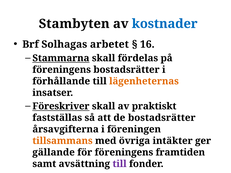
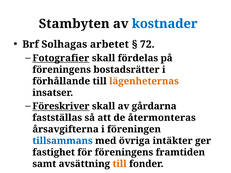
16: 16 -> 72
Stammarna: Stammarna -> Fotografier
praktiskt: praktiskt -> gårdarna
de bostadsrätter: bostadsrätter -> återmonteras
tillsammans colour: orange -> blue
gällande: gällande -> fastighet
till at (120, 164) colour: purple -> orange
